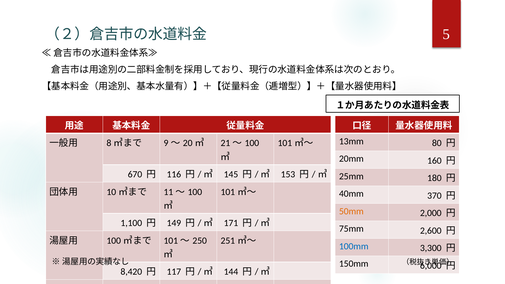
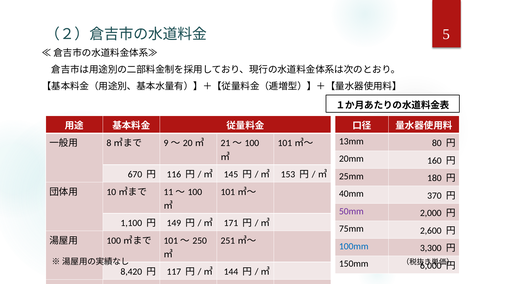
50mm colour: orange -> purple
